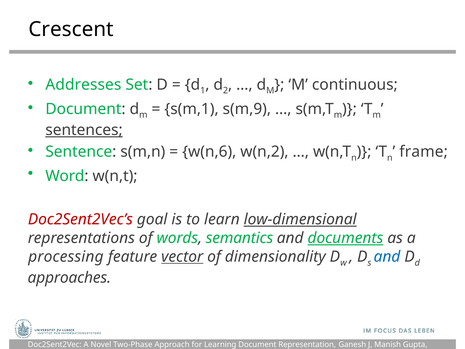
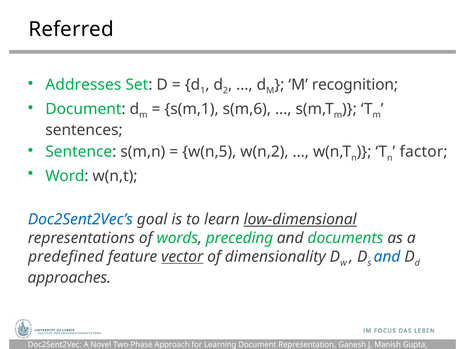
Crescent: Crescent -> Referred
continuous: continuous -> recognition
s(m,9: s(m,9 -> s(m,6
sentences underline: present -> none
w(n,6: w(n,6 -> w(n,5
frame: frame -> factor
Doc2Sent2Vec’s colour: red -> blue
semantics: semantics -> preceding
documents underline: present -> none
processing: processing -> predefined
